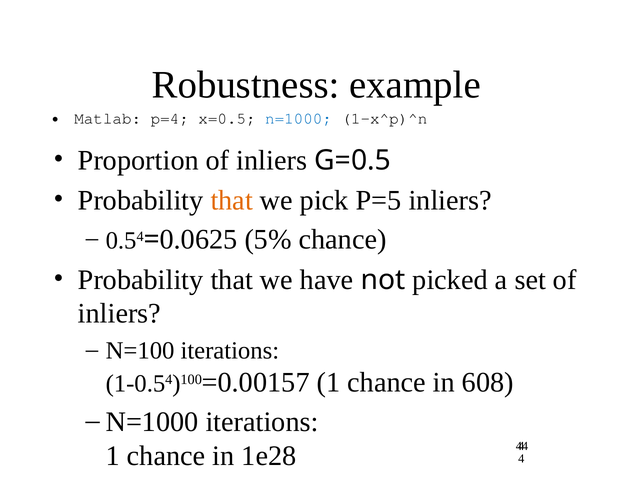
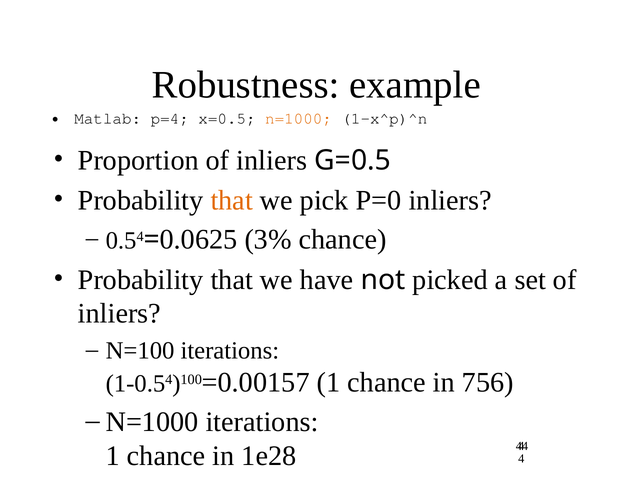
n=1000 at (299, 118) colour: blue -> orange
P=5: P=5 -> P=0
5%: 5% -> 3%
608: 608 -> 756
